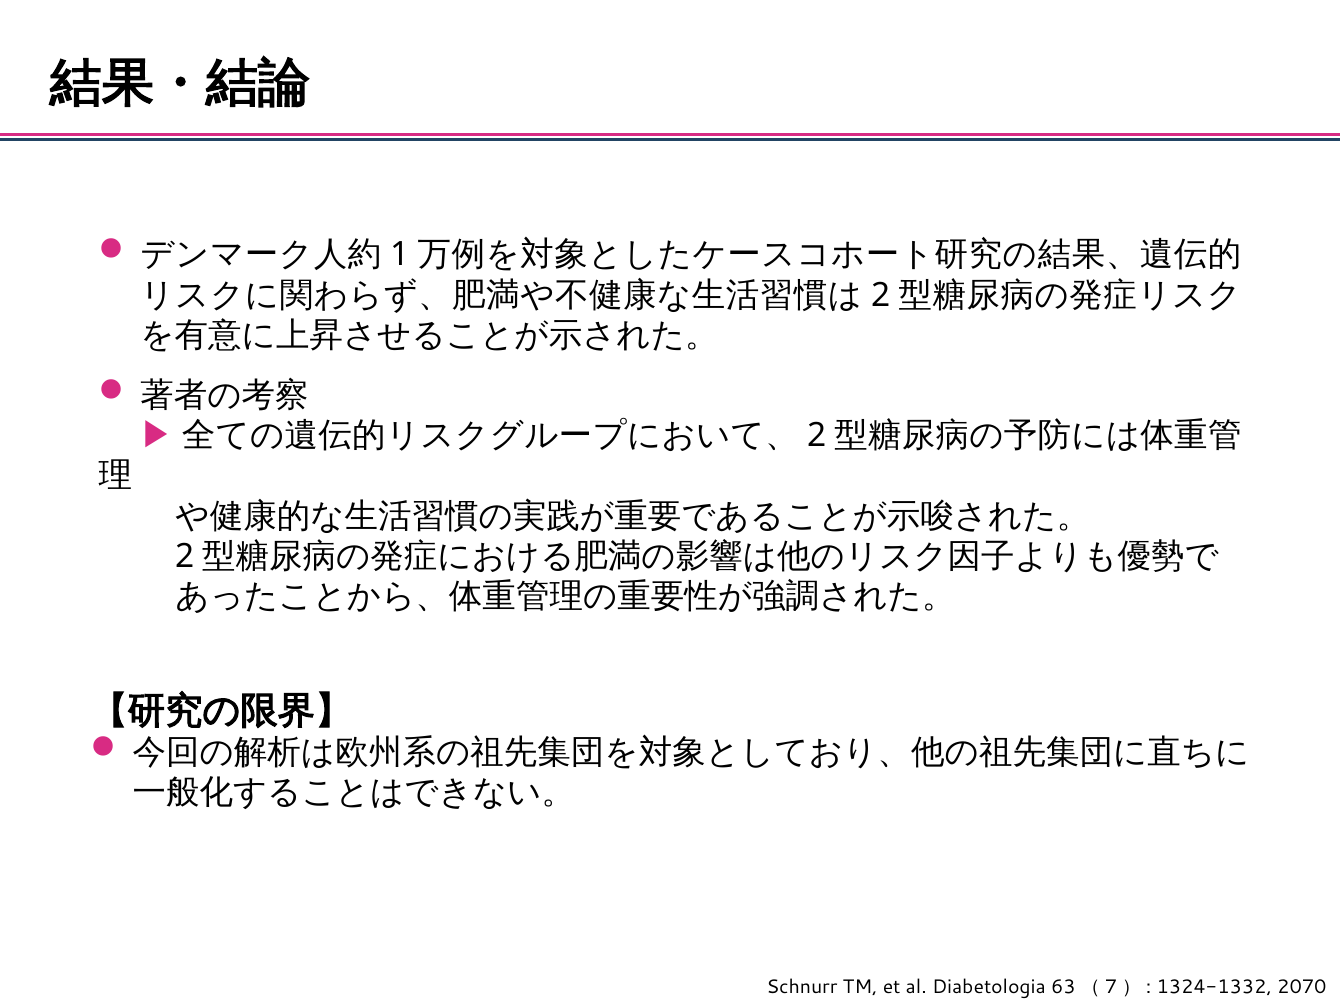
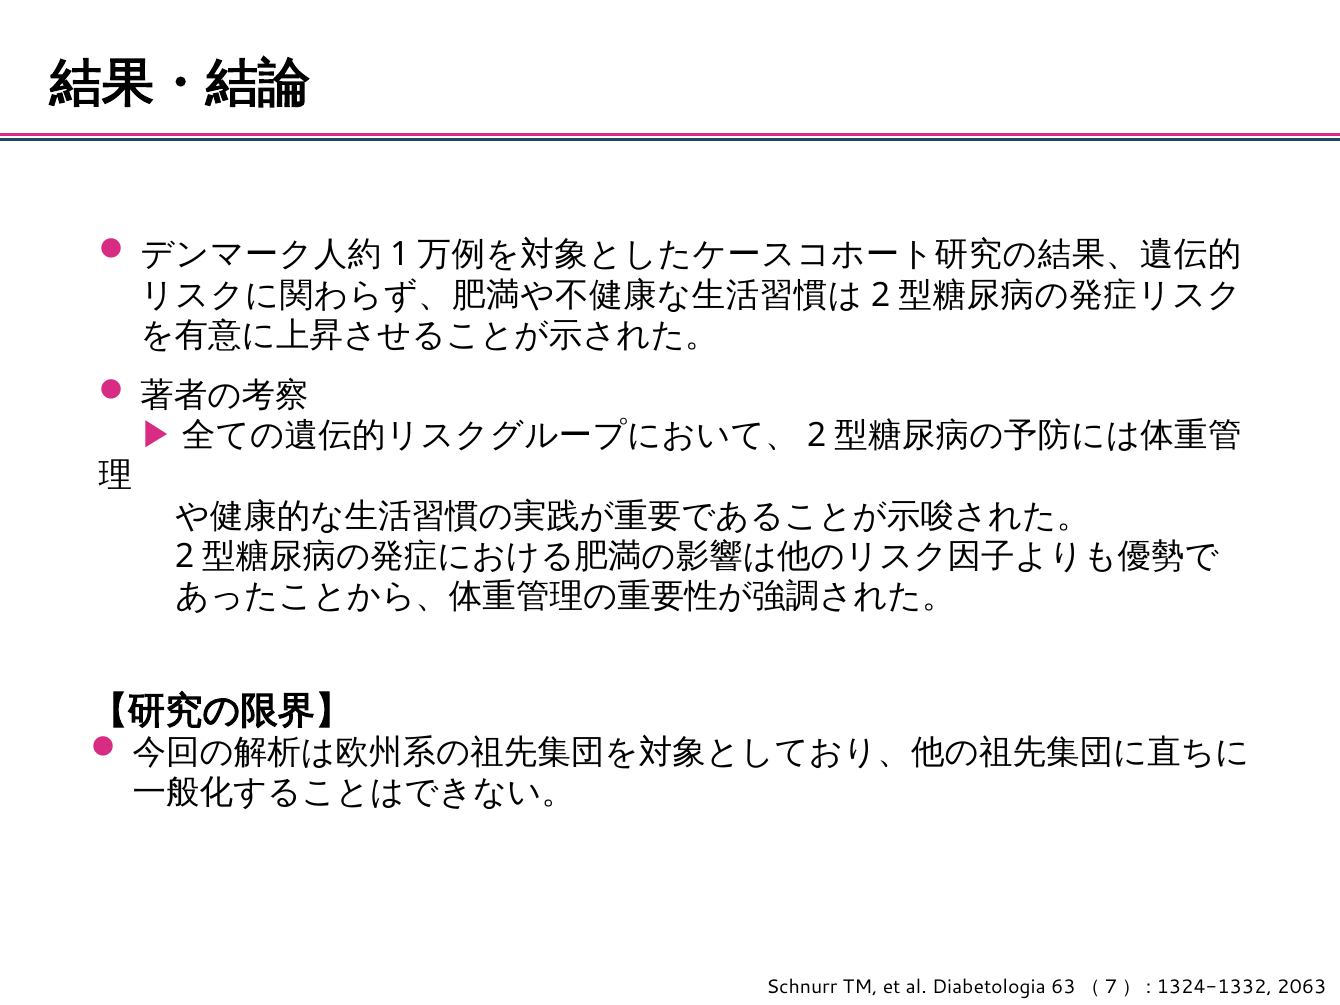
2070: 2070 -> 2063
